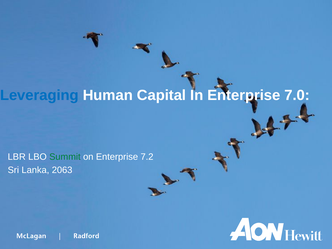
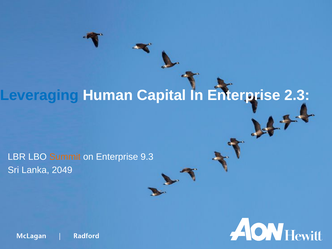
7.0: 7.0 -> 2.3
Summit colour: green -> orange
7.2: 7.2 -> 9.3
2063: 2063 -> 2049
